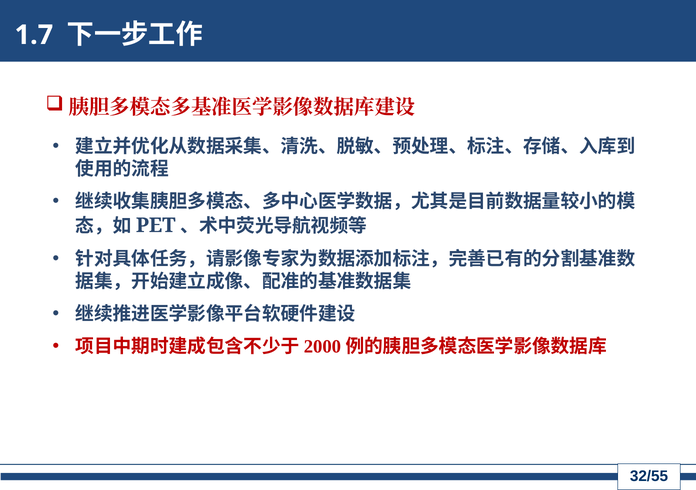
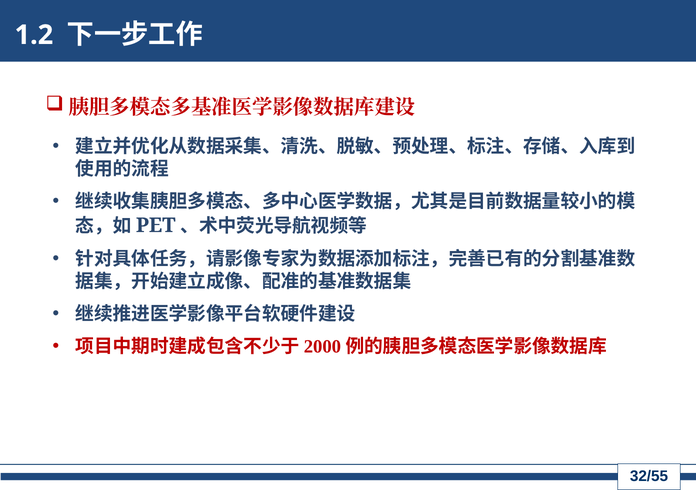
1.7: 1.7 -> 1.2
